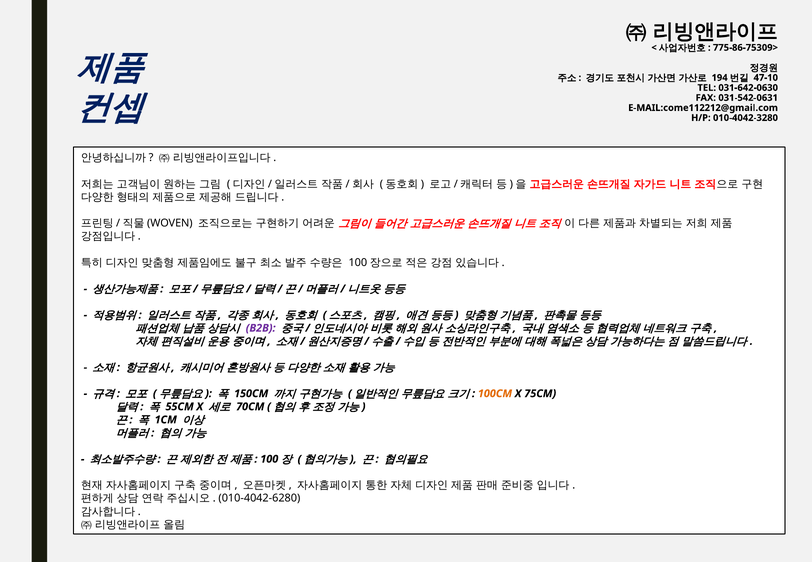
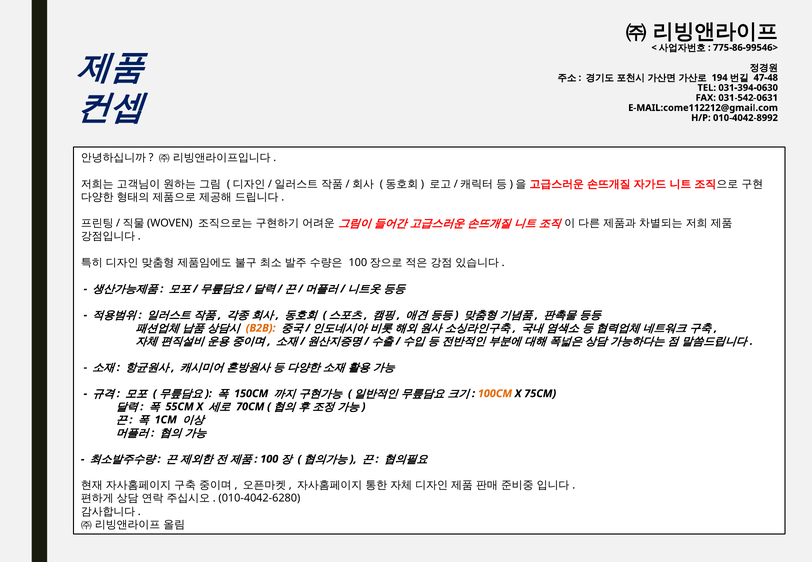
775-86-75309>: 775-86-75309> -> 775-86-99546>
47-10: 47-10 -> 47-48
031-642-0630: 031-642-0630 -> 031-394-0630
010-4042-3280: 010-4042-3280 -> 010-4042-8992
B2B colour: purple -> orange
